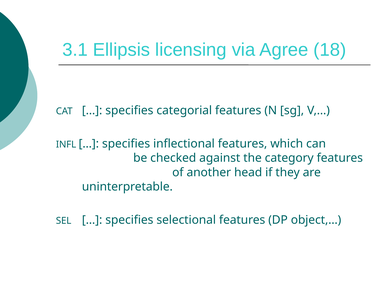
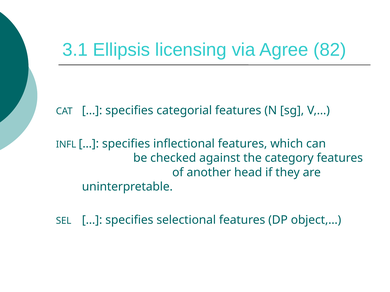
18: 18 -> 82
